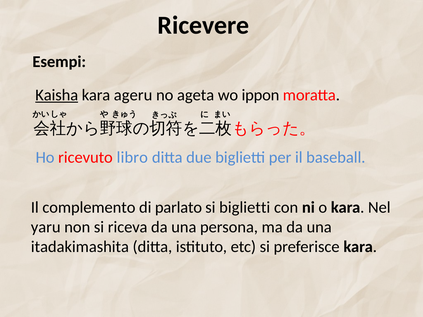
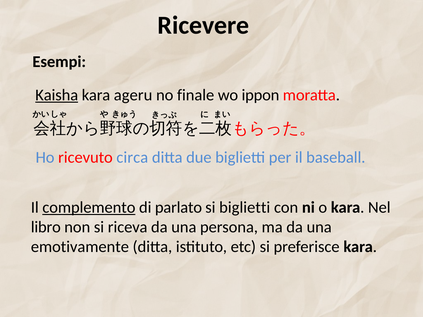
ageta: ageta -> finale
libro: libro -> circa
complemento underline: none -> present
yaru: yaru -> libro
itadakimashita: itadakimashita -> emotivamente
